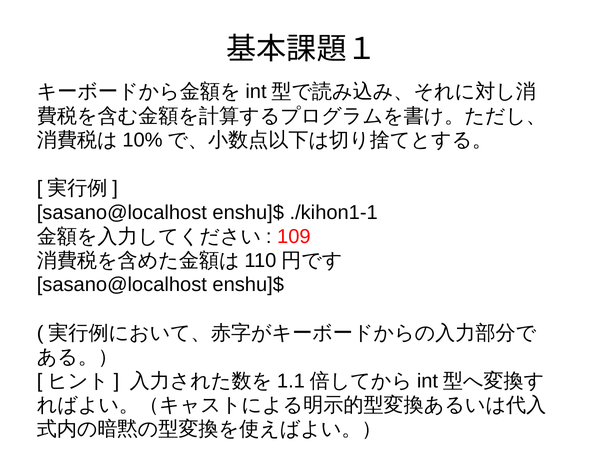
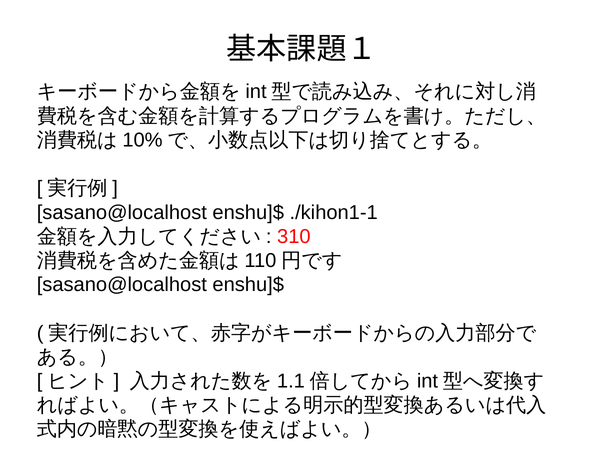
109: 109 -> 310
